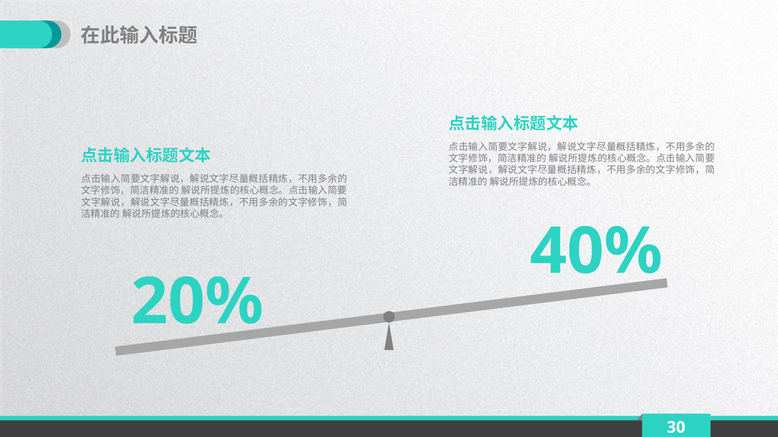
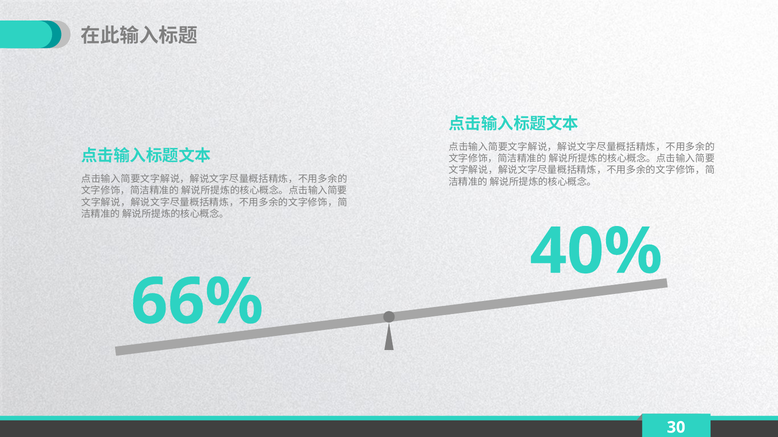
20%: 20% -> 66%
